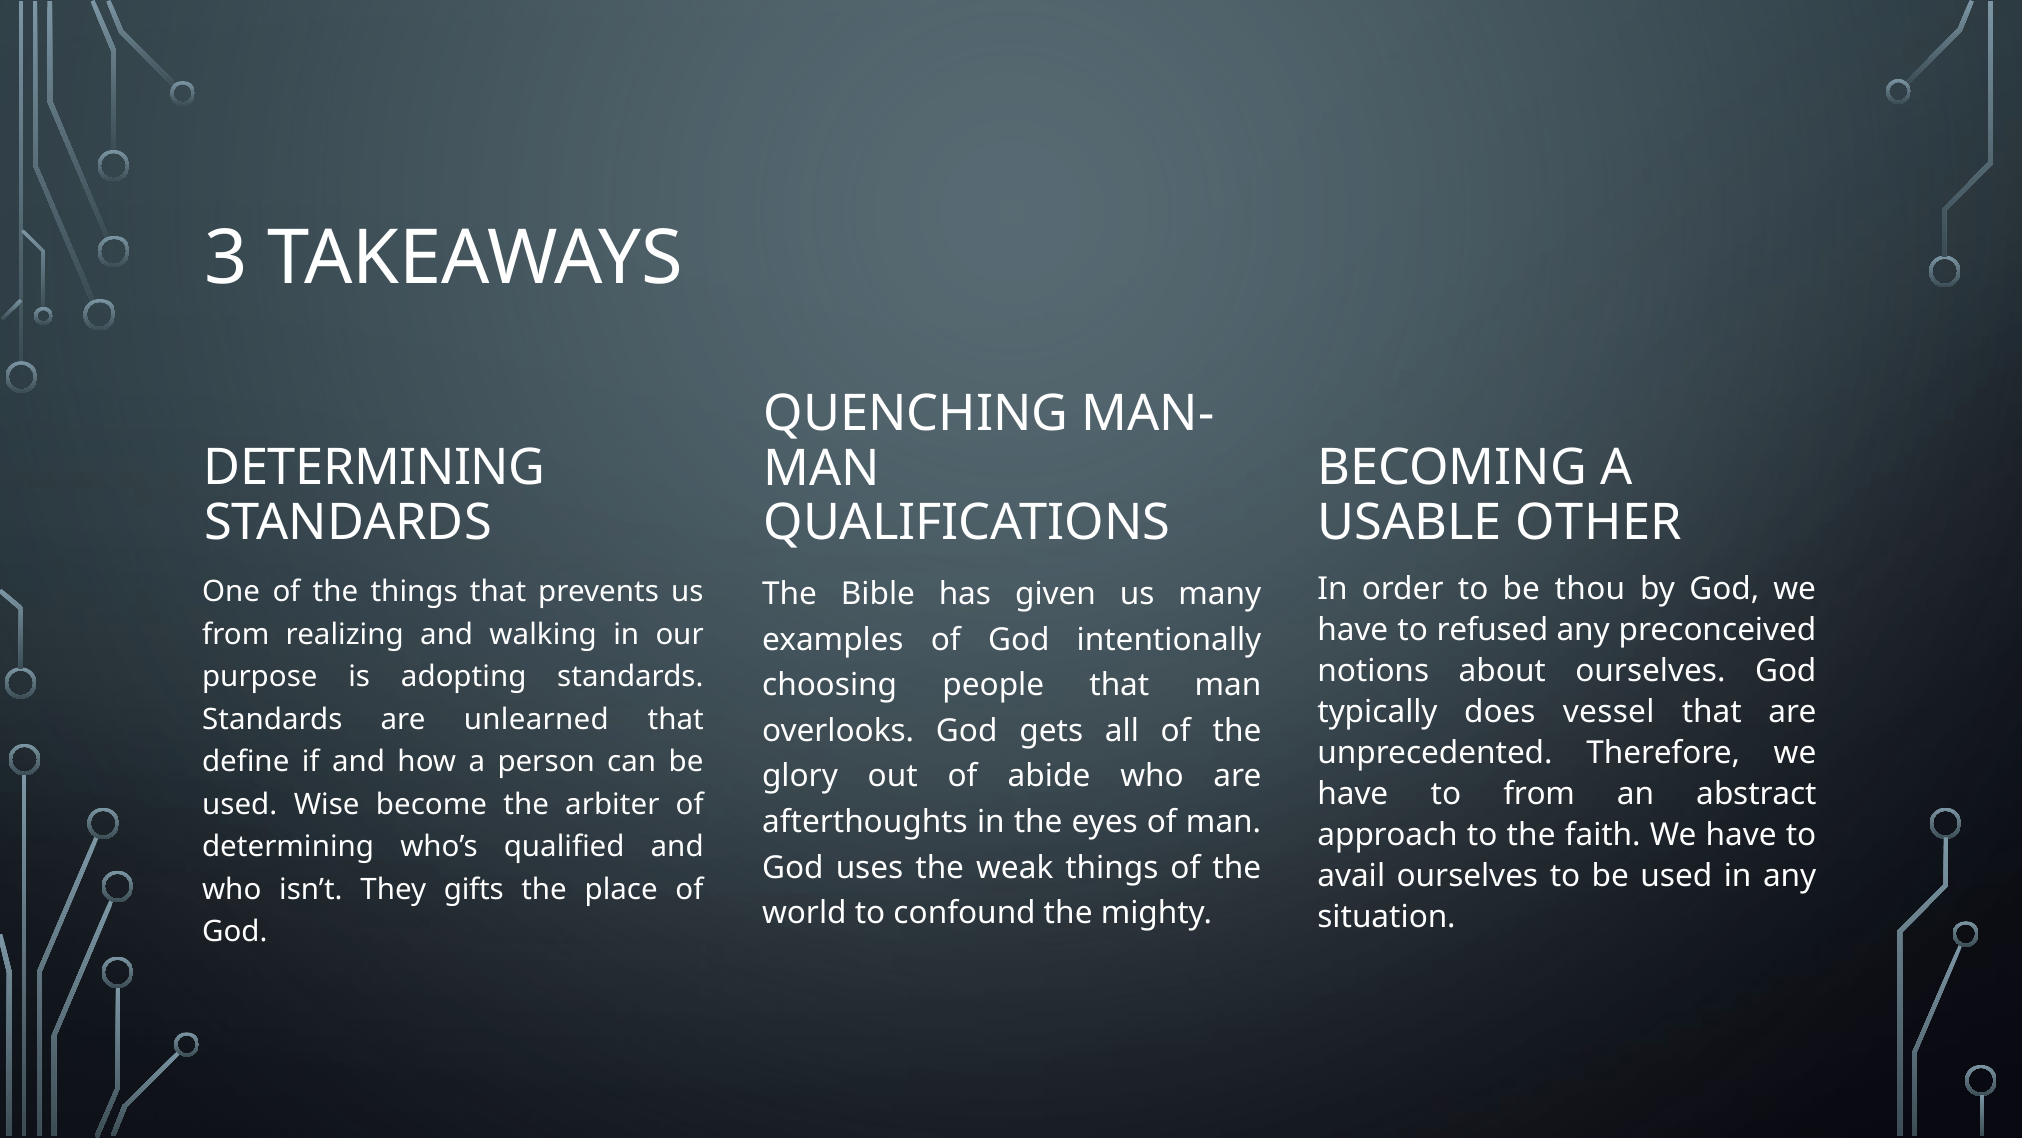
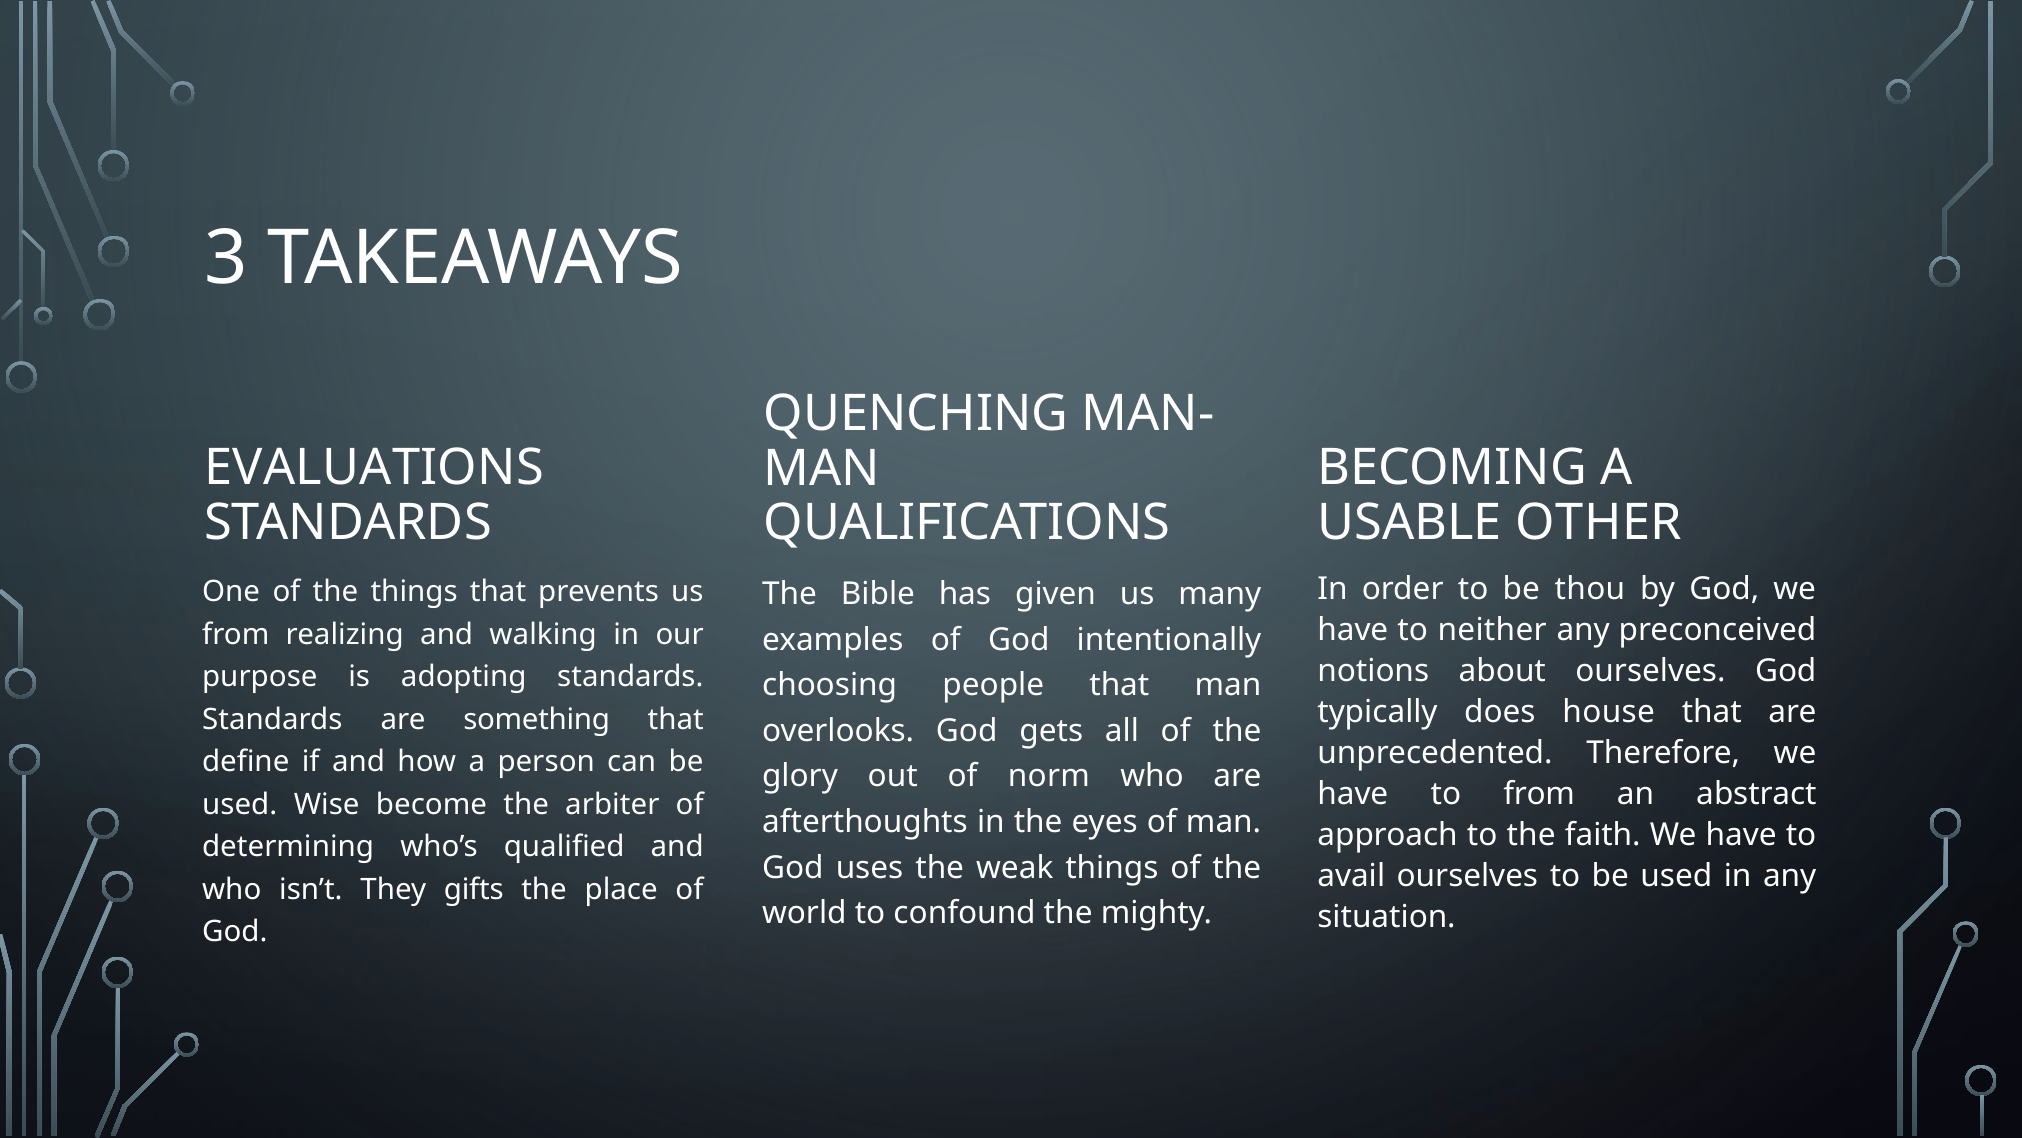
DETERMINING at (375, 468): DETERMINING -> EVALUATIONS
refused: refused -> neither
vessel: vessel -> house
unlearned: unlearned -> something
abide: abide -> norm
